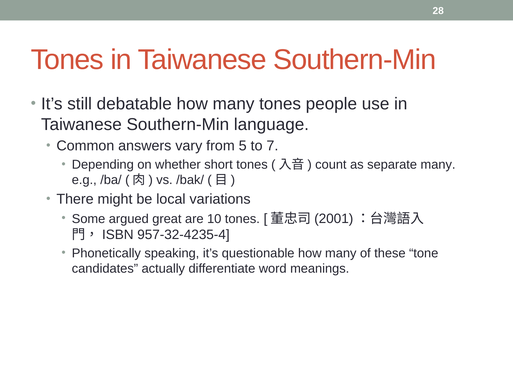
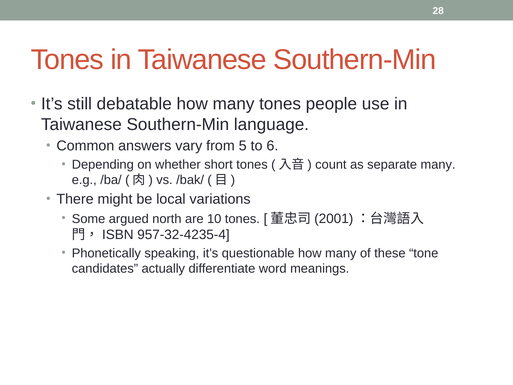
7: 7 -> 6
great: great -> north
